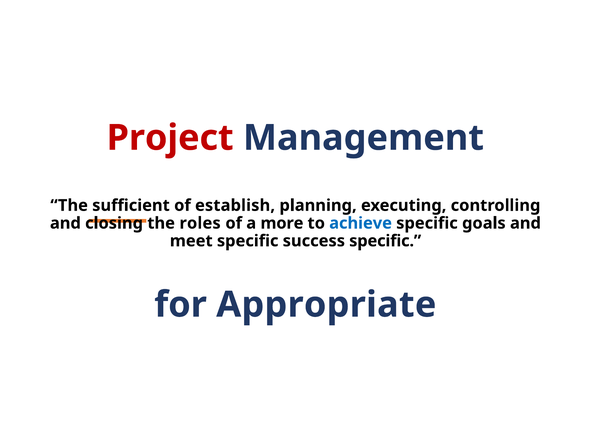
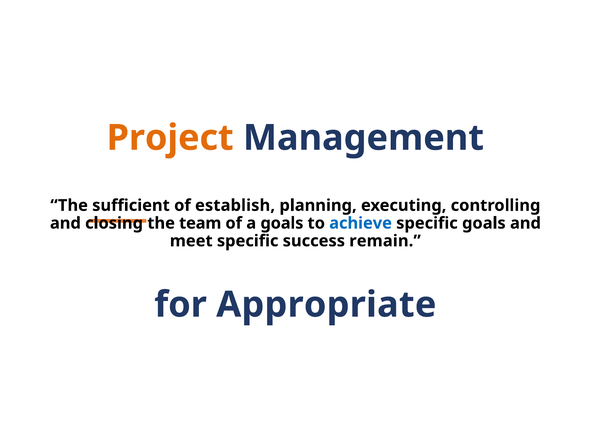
Project colour: red -> orange
roles: roles -> team
a more: more -> goals
success specific: specific -> remain
